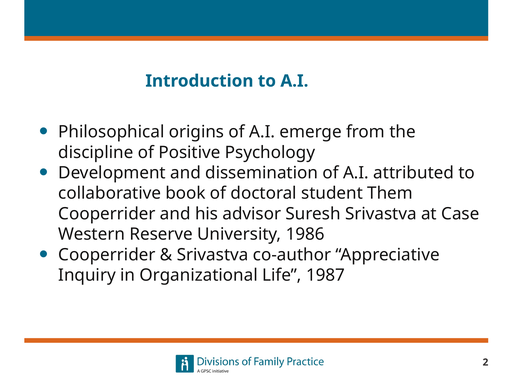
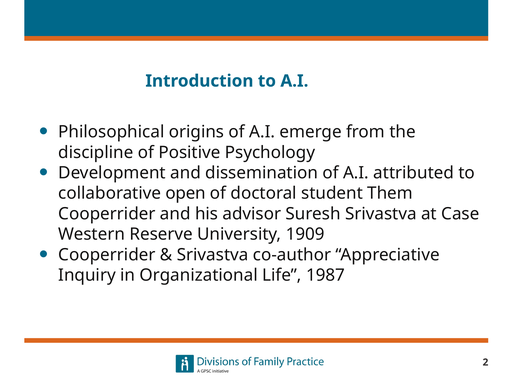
book: book -> open
1986: 1986 -> 1909
